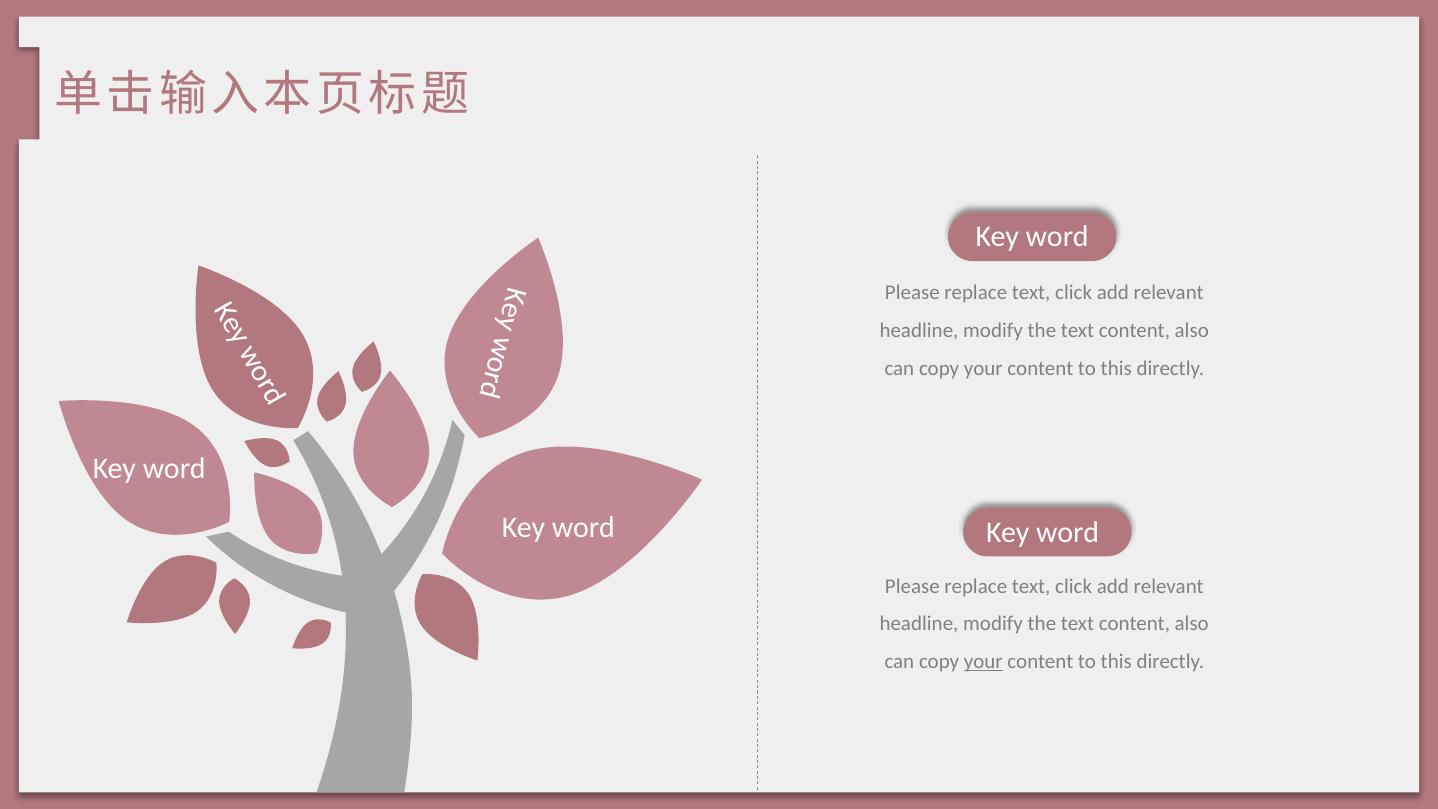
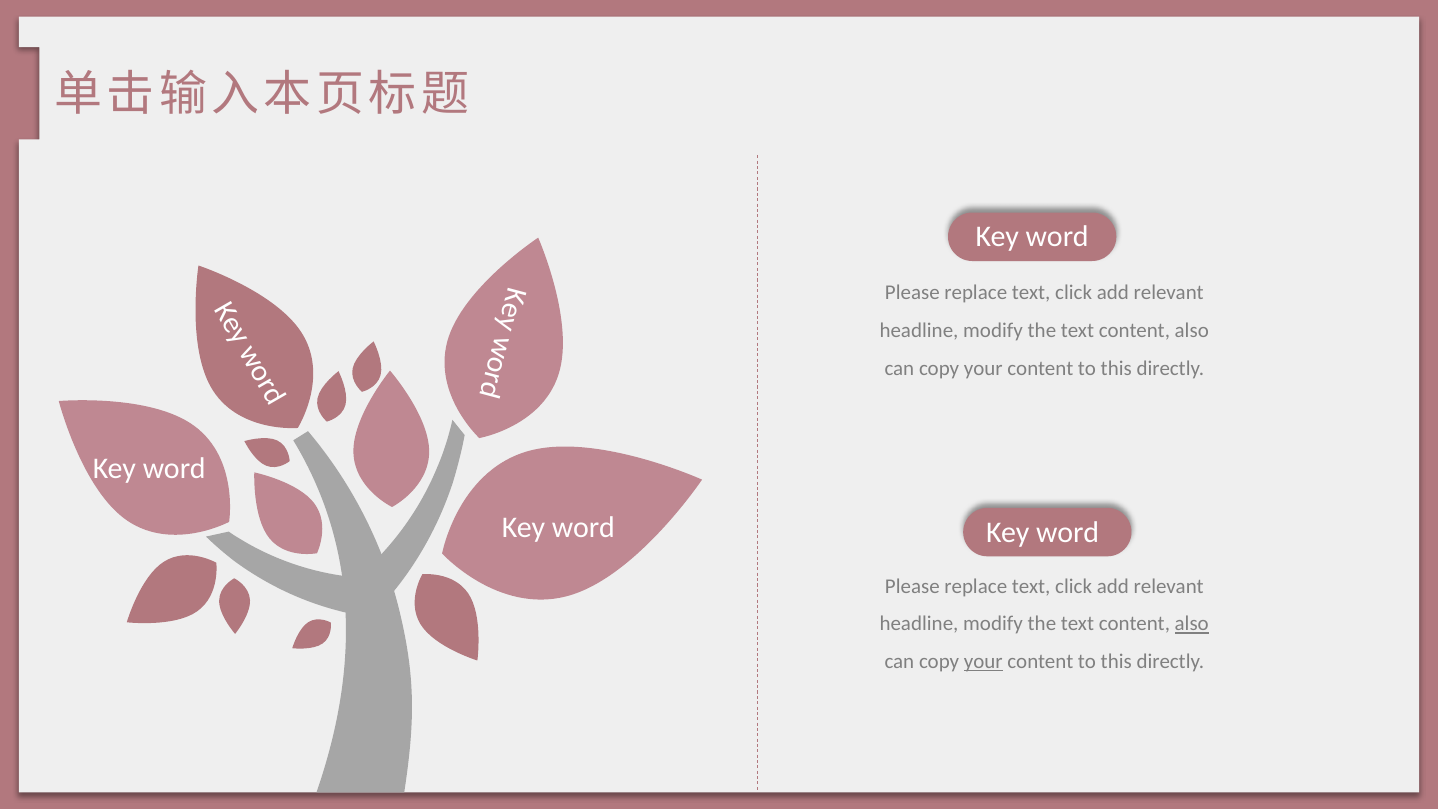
also at (1192, 624) underline: none -> present
